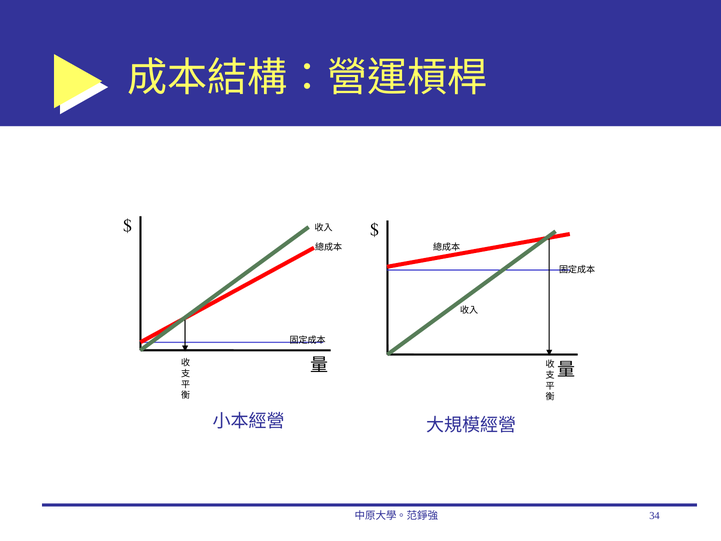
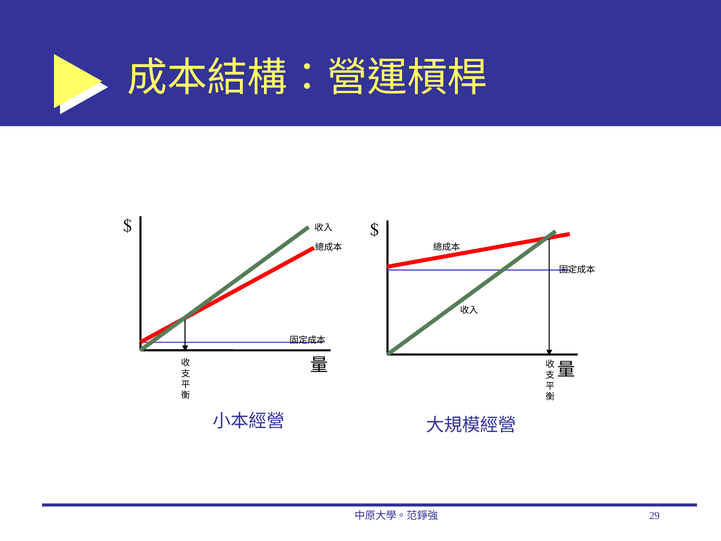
34: 34 -> 29
